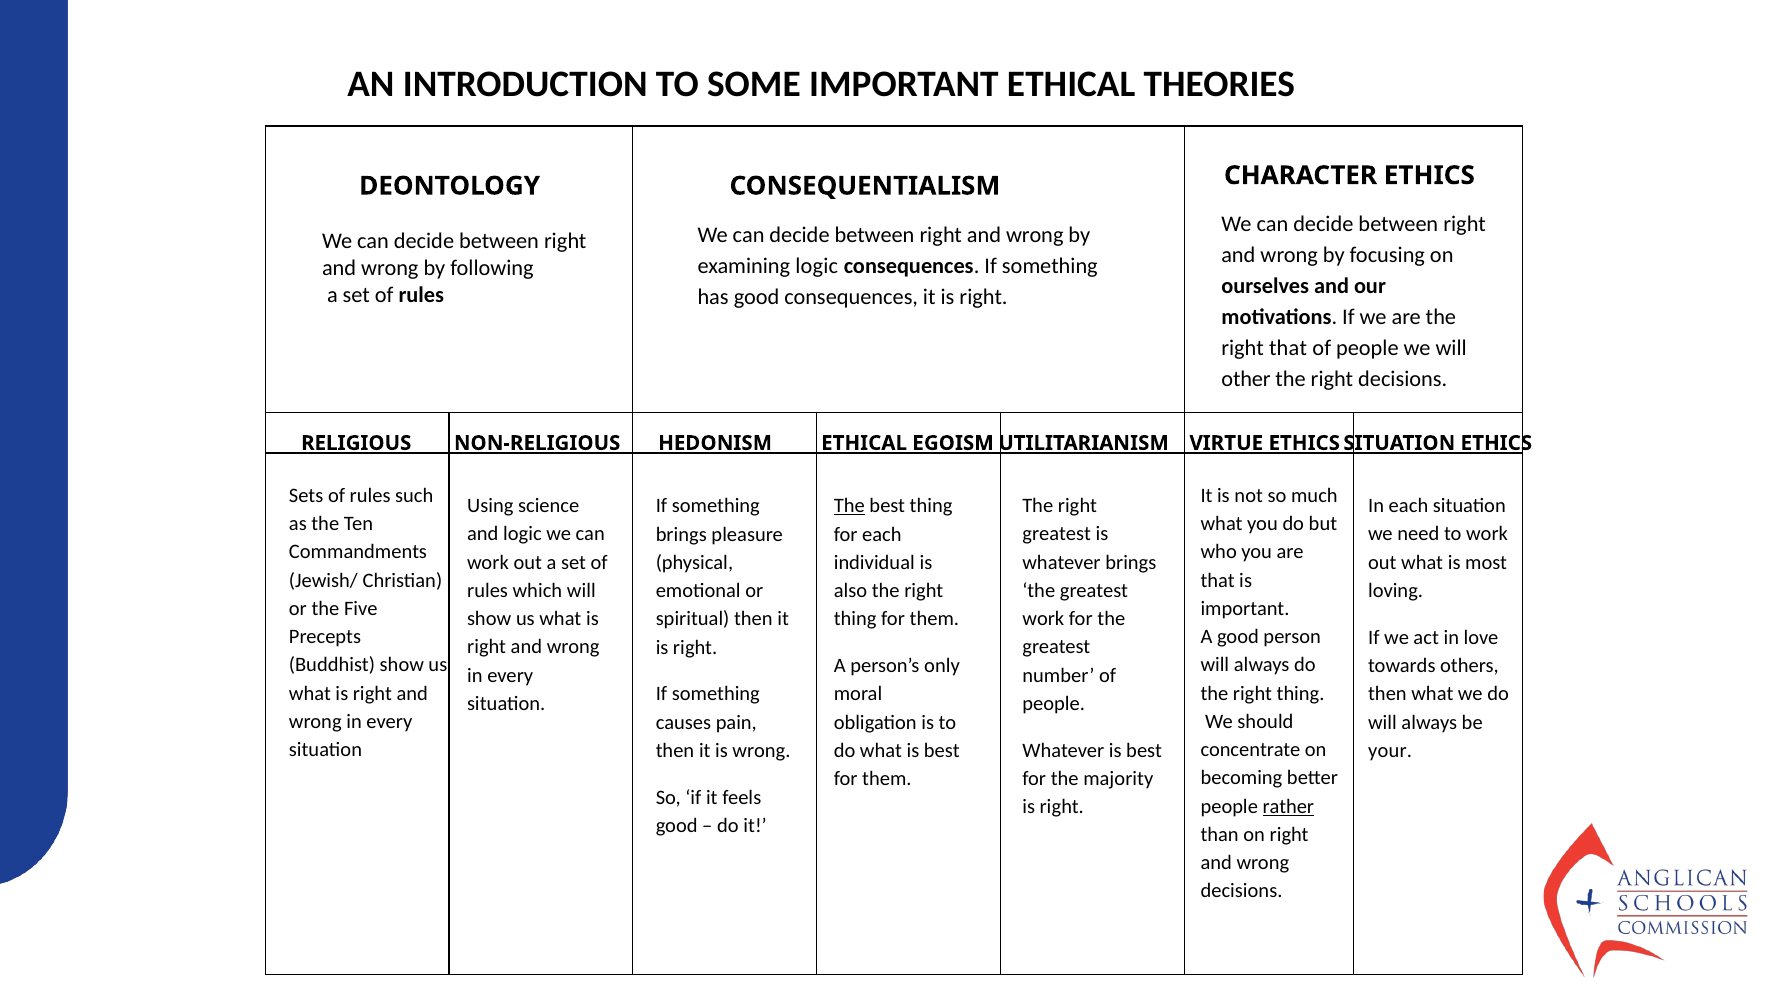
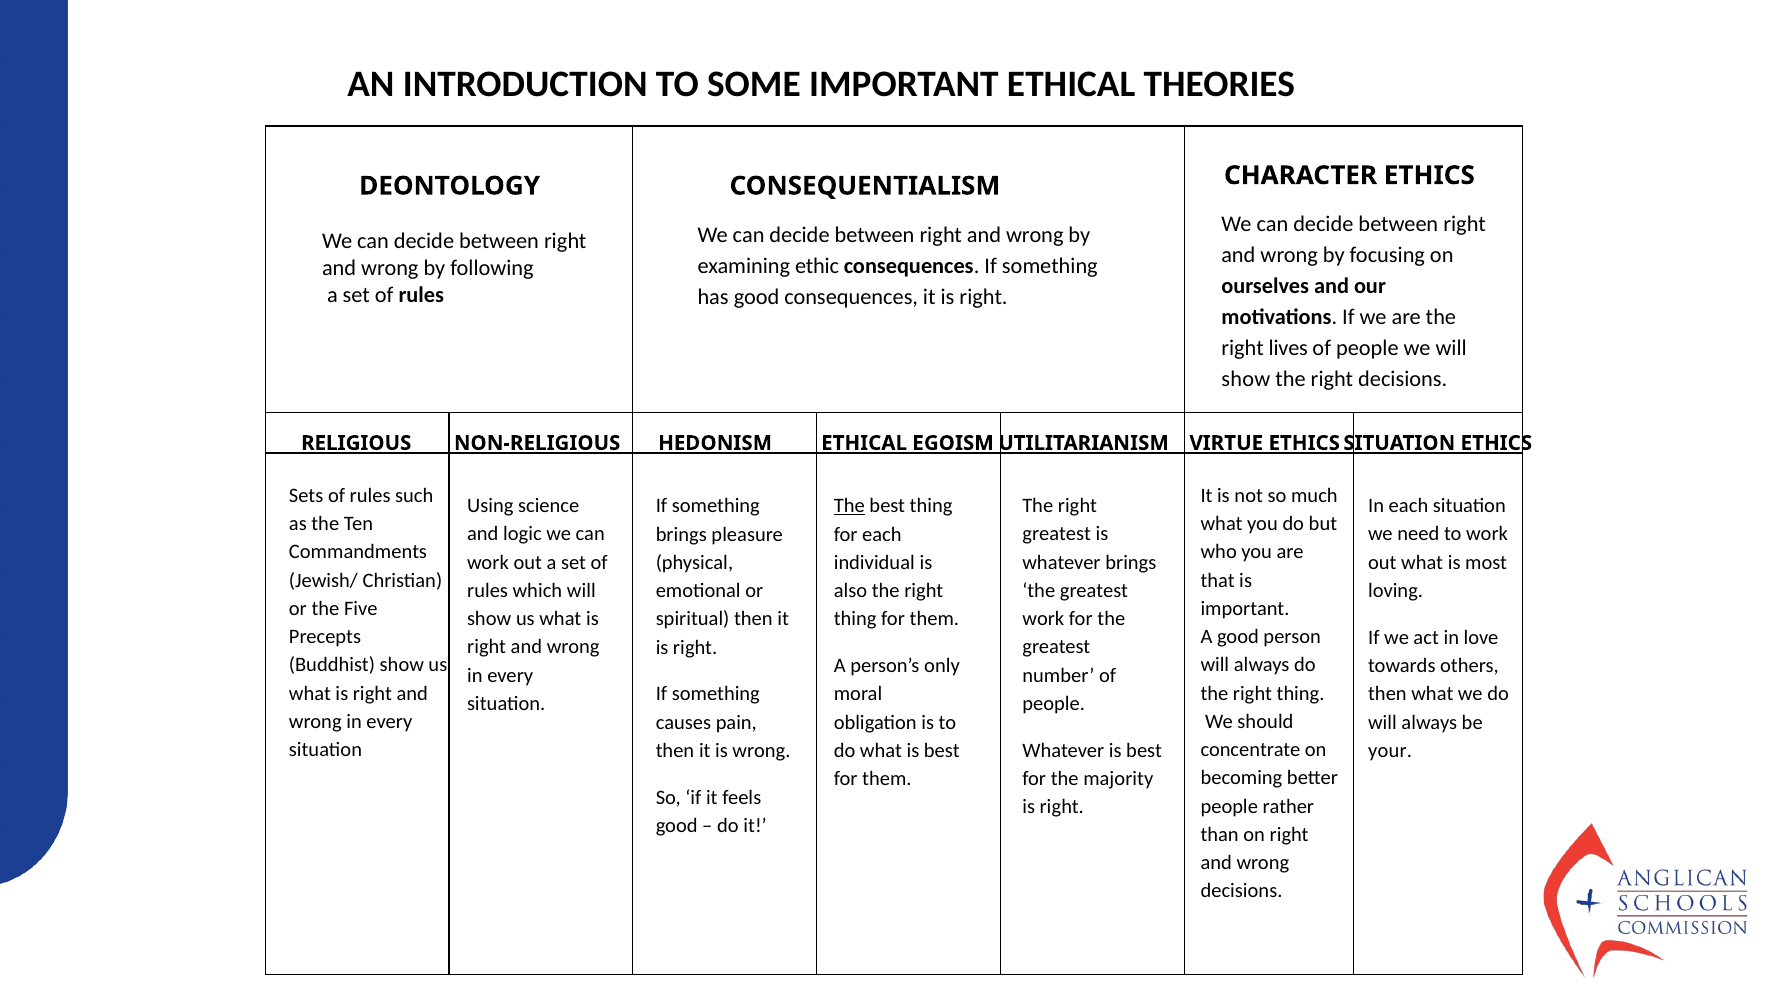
examining logic: logic -> ethic
right that: that -> lives
other at (1246, 379): other -> show
rather underline: present -> none
